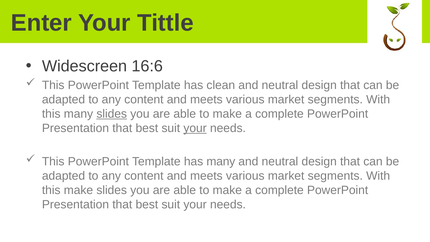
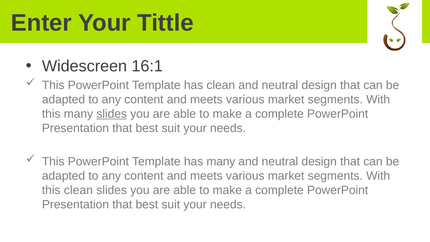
16:6: 16:6 -> 16:1
your at (195, 128) underline: present -> none
this make: make -> clean
